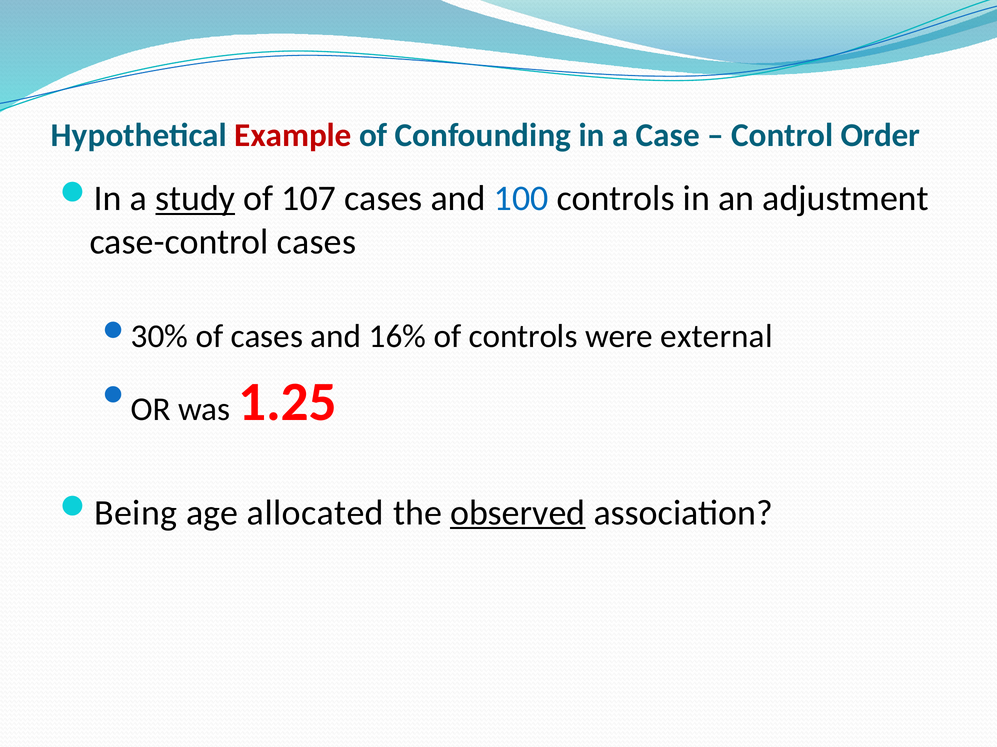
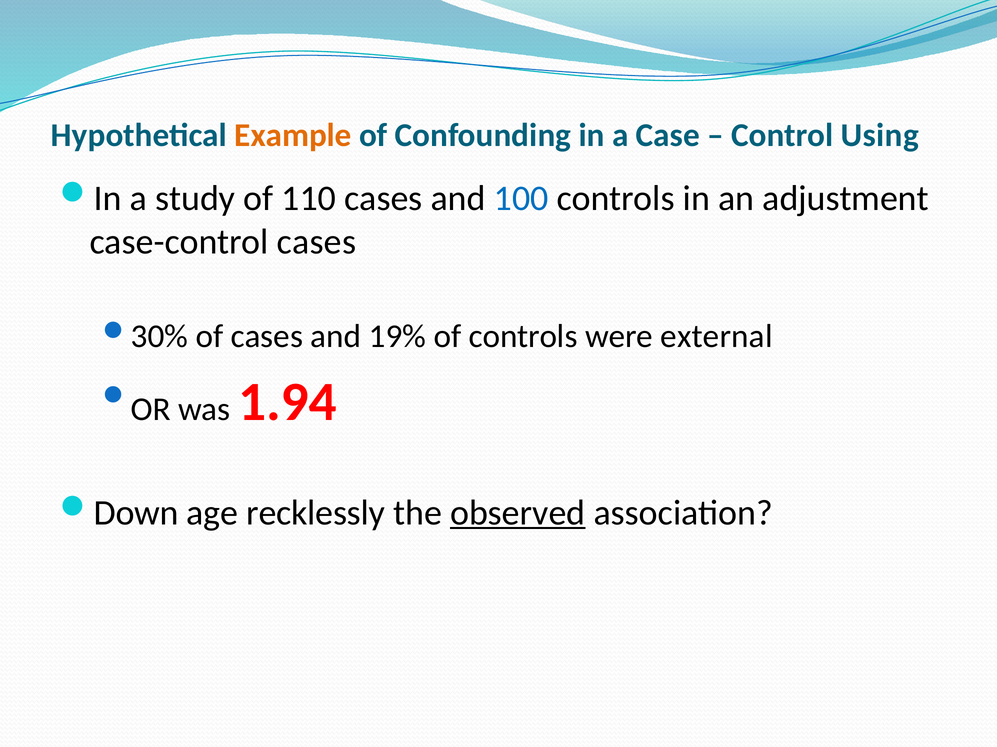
Example colour: red -> orange
Order: Order -> Using
study underline: present -> none
107: 107 -> 110
16%: 16% -> 19%
1.25: 1.25 -> 1.94
Being: Being -> Down
allocated: allocated -> recklessly
